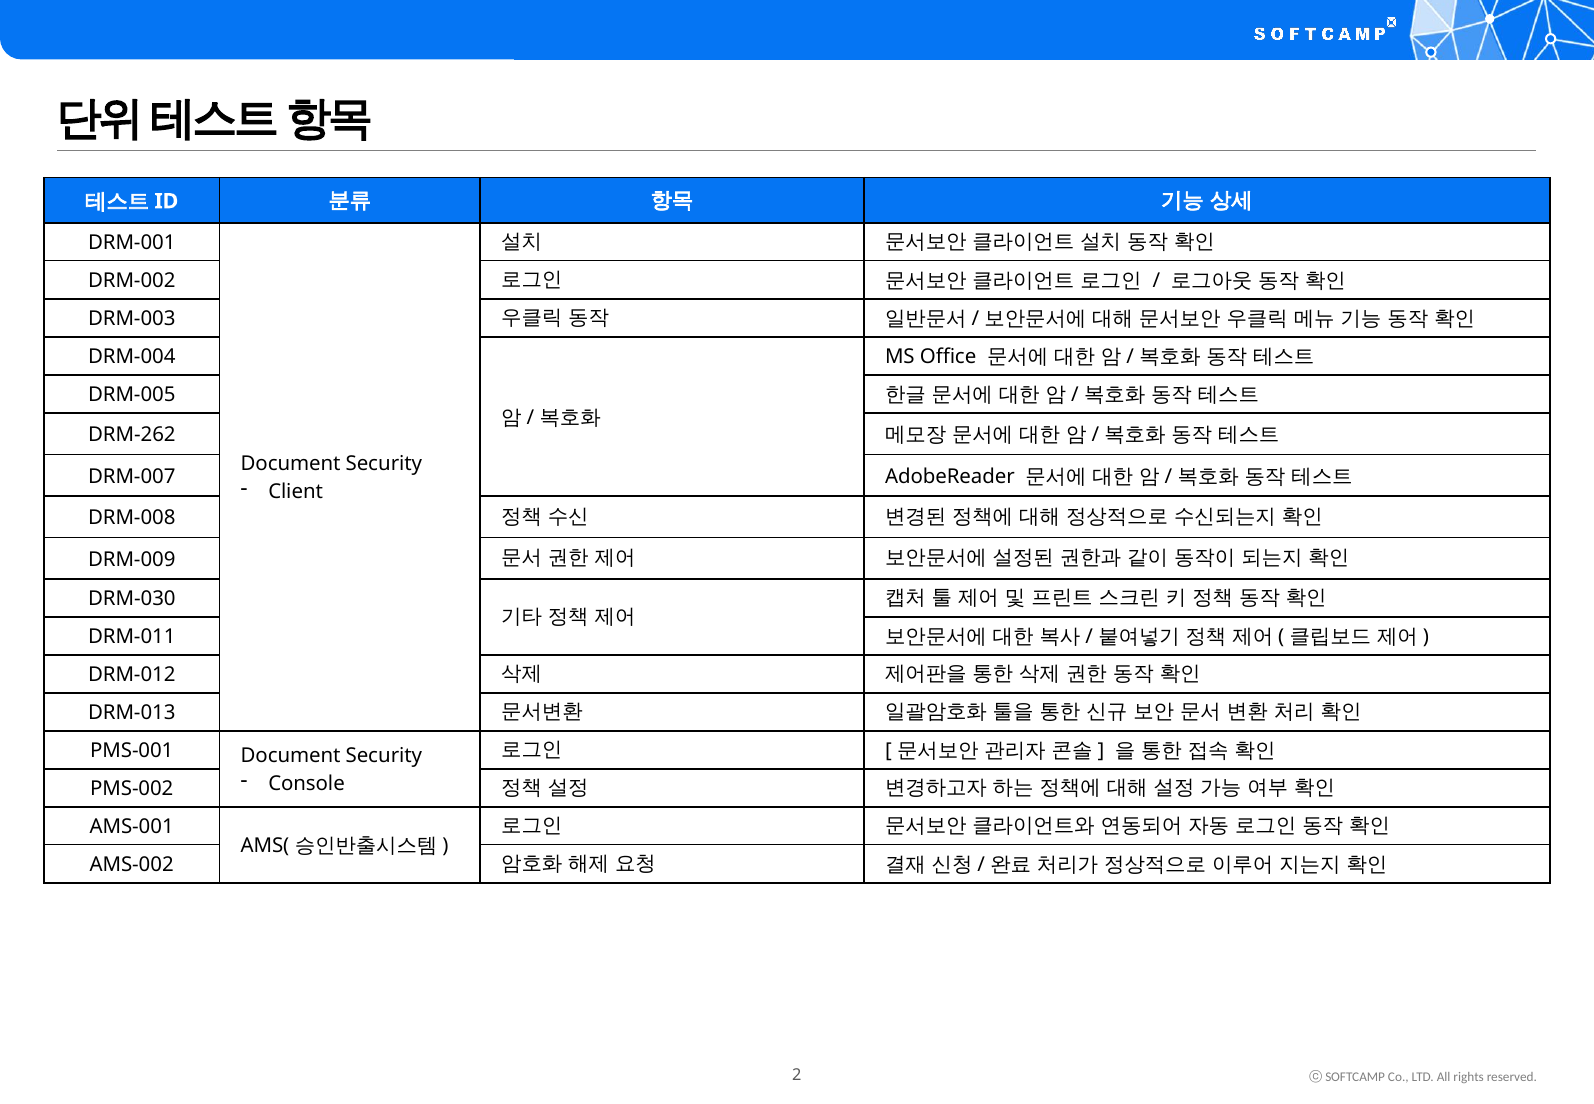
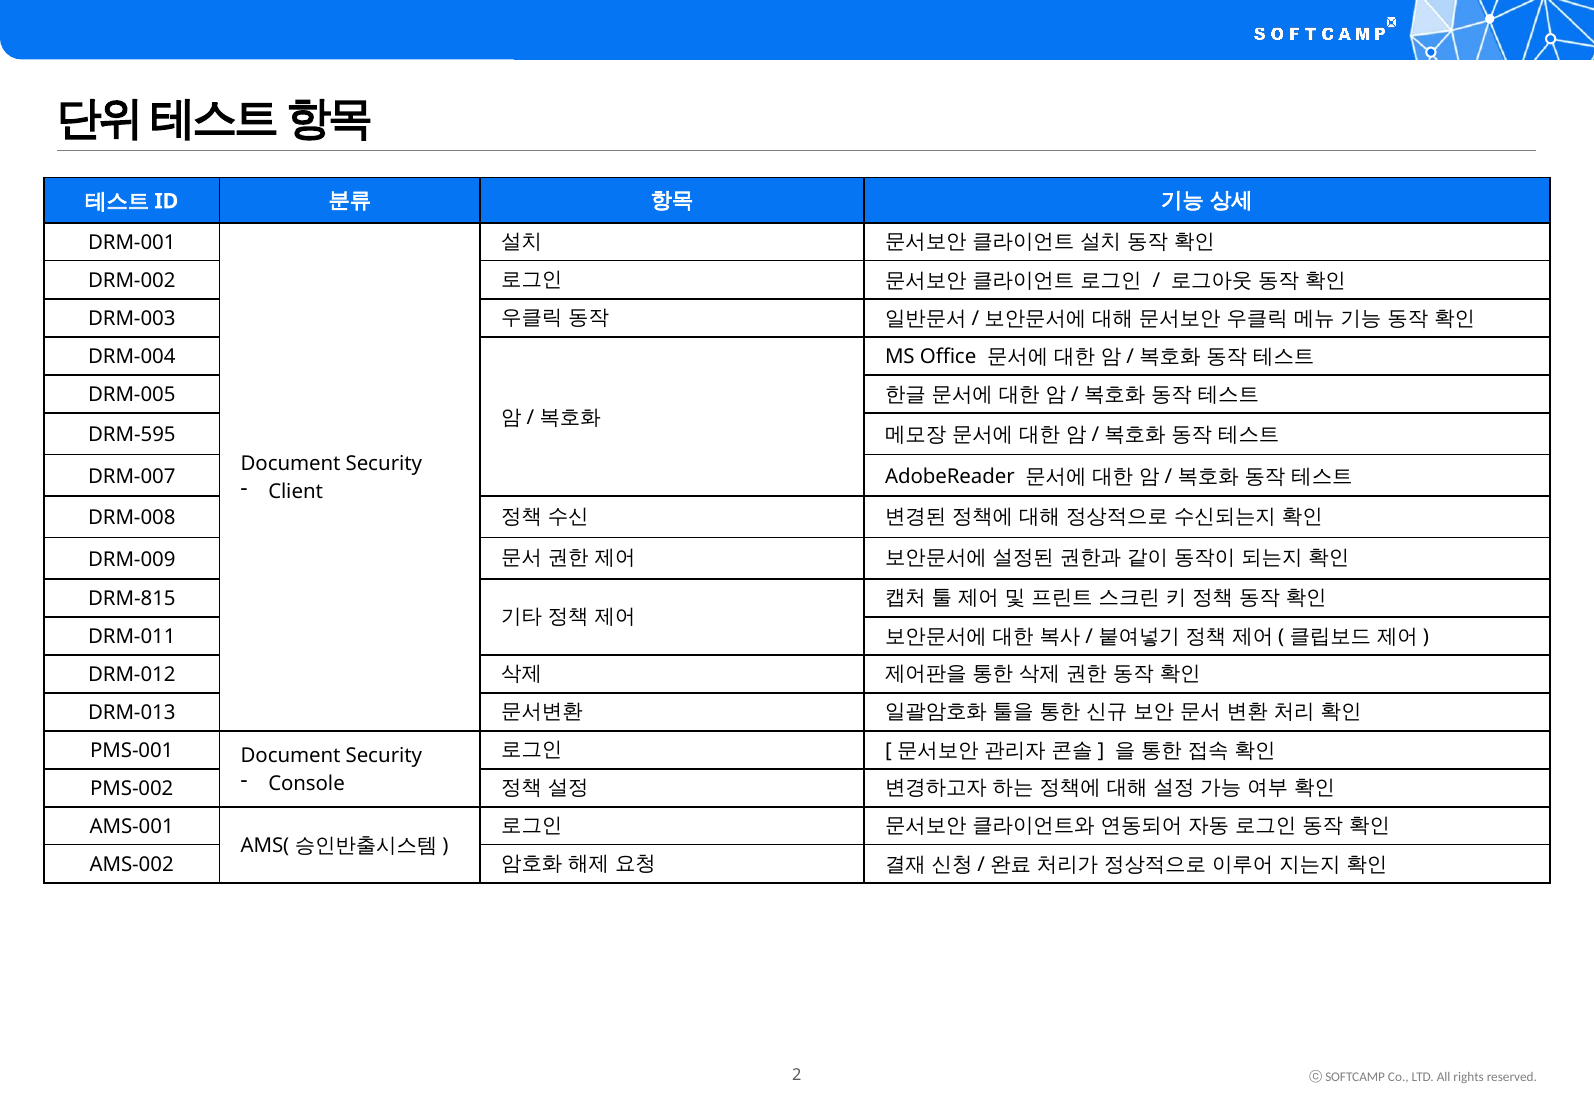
DRM-262: DRM-262 -> DRM-595
DRM-030: DRM-030 -> DRM-815
